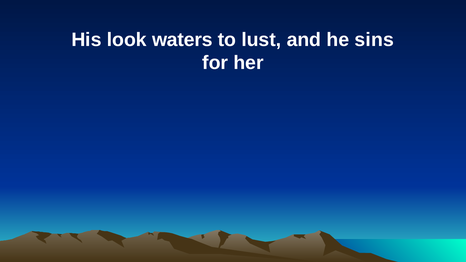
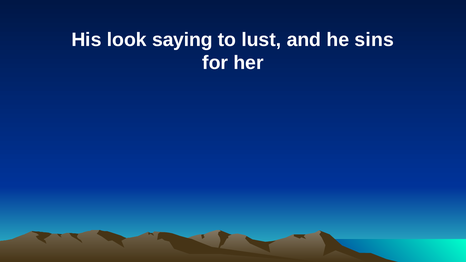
waters: waters -> saying
